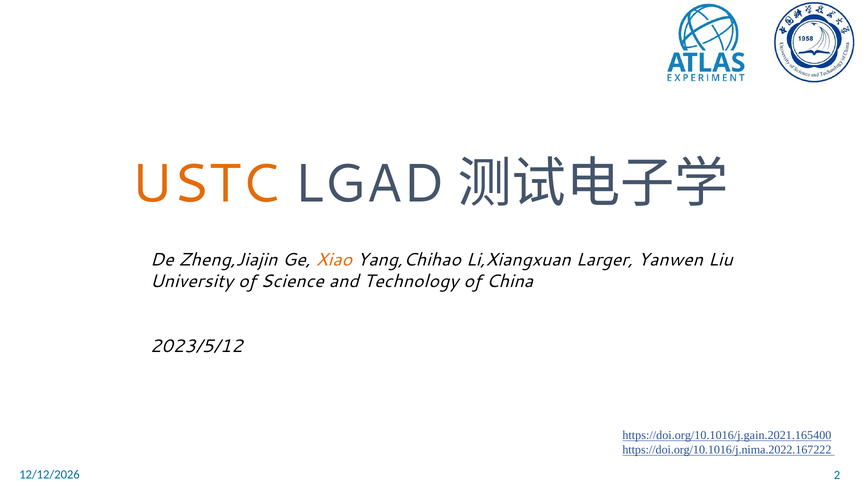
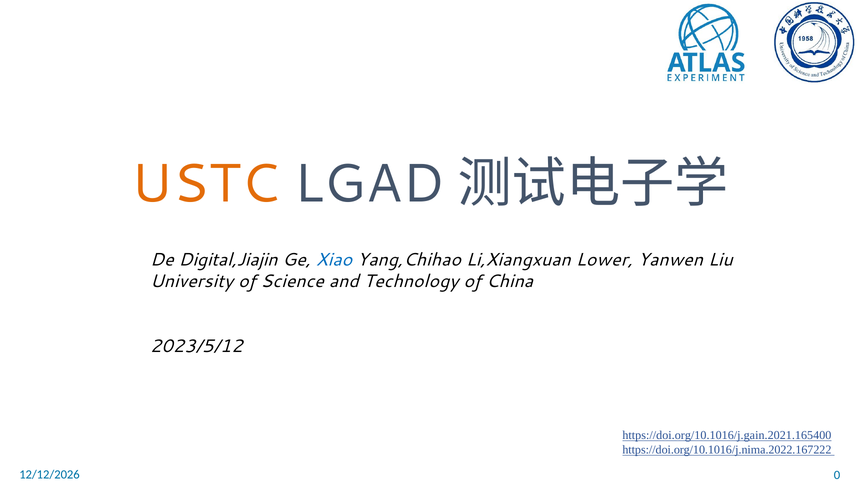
Zheng,Jiajin: Zheng,Jiajin -> Digital,Jiajin
Xiao colour: orange -> blue
Larger: Larger -> Lower
2: 2 -> 0
